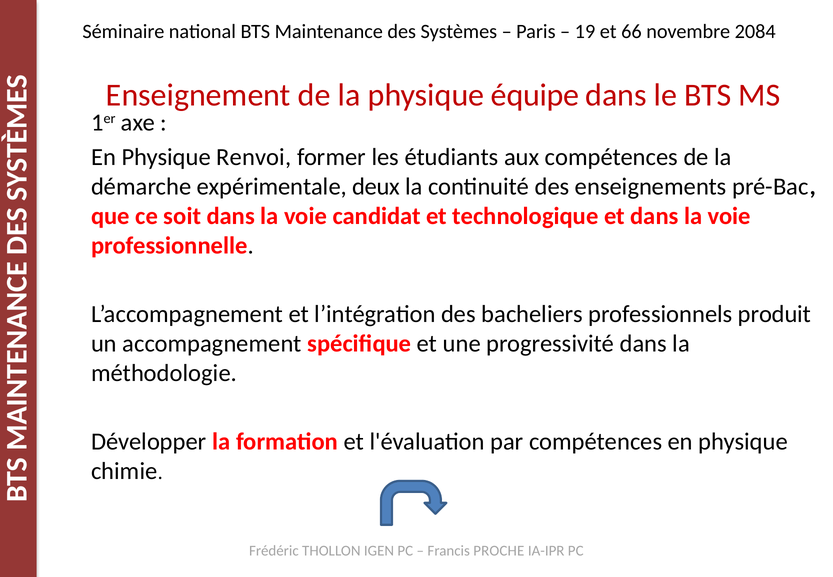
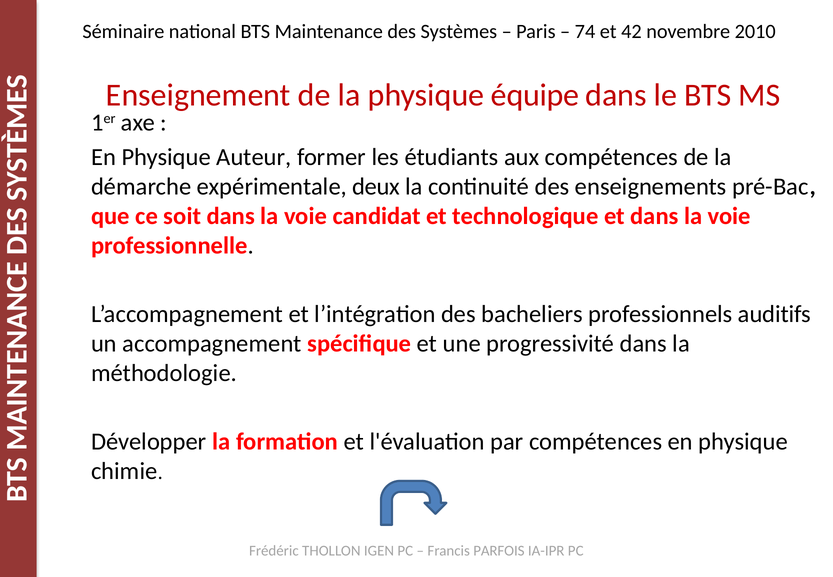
19: 19 -> 74
66: 66 -> 42
2084: 2084 -> 2010
Renvoi: Renvoi -> Auteur
produit: produit -> auditifs
PROCHE: PROCHE -> PARFOIS
